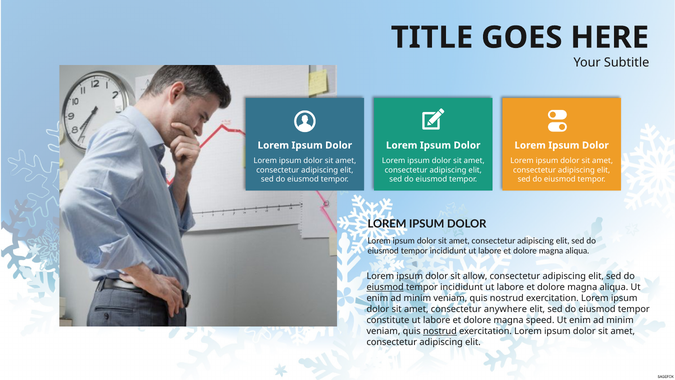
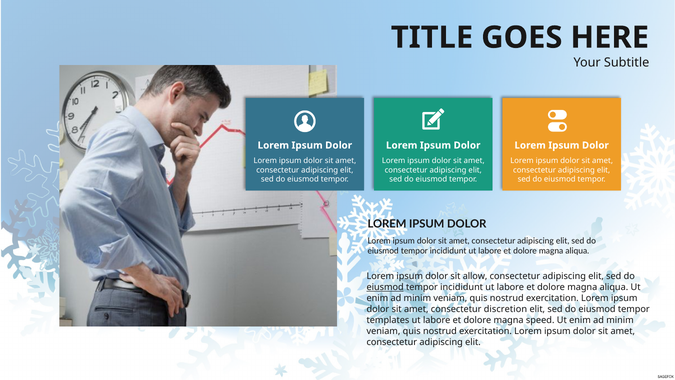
anywhere: anywhere -> discretion
constitute: constitute -> templates
nostrud at (440, 331) underline: present -> none
